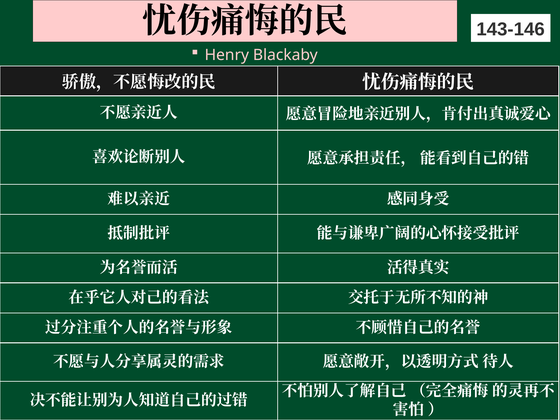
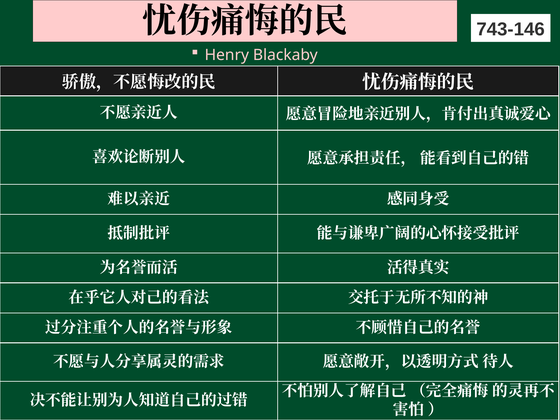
143-146: 143-146 -> 743-146
